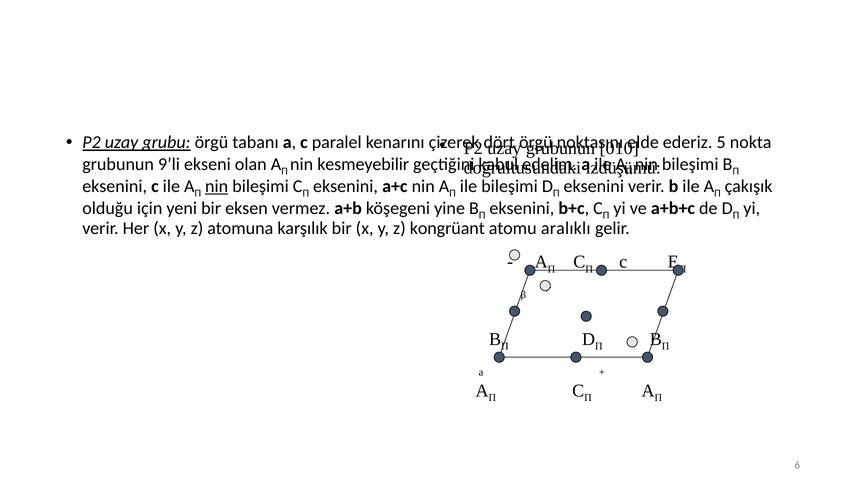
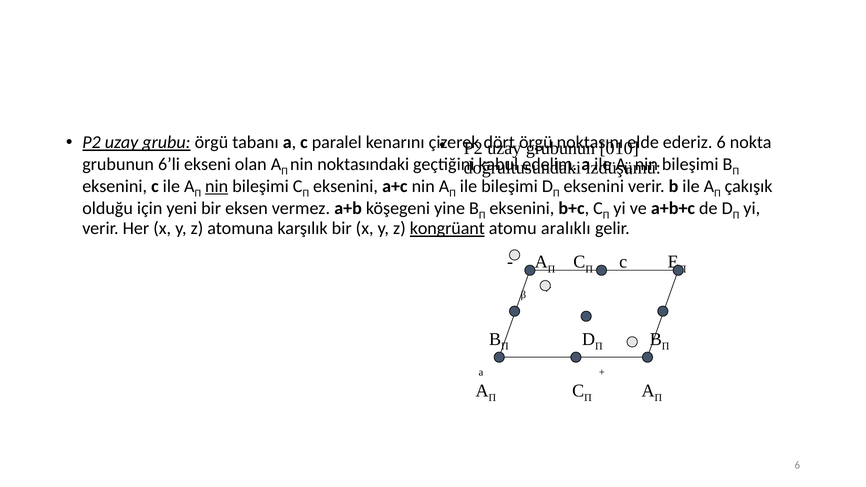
ederiz 5: 5 -> 6
9’li: 9’li -> 6’li
kesmeyebilir: kesmeyebilir -> noktasındaki
kongrüant underline: none -> present
